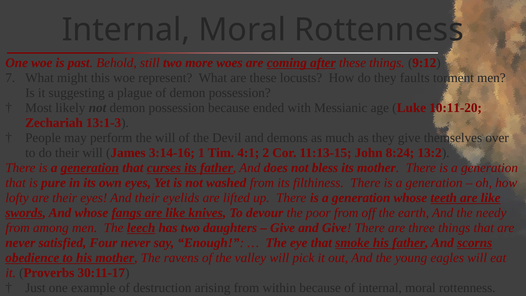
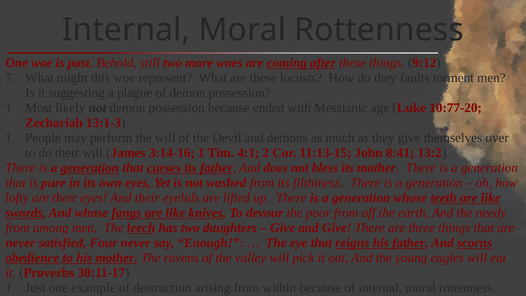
10:11-20: 10:11-20 -> 10:77-20
8:24: 8:24 -> 8:41
smoke: smoke -> reigns
